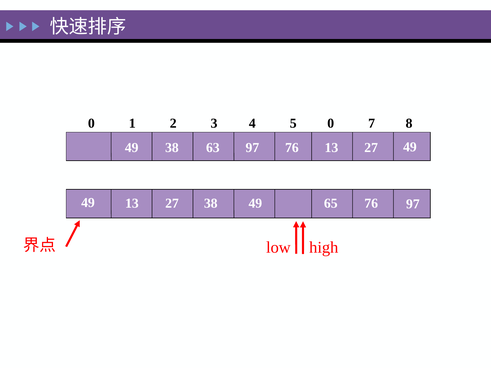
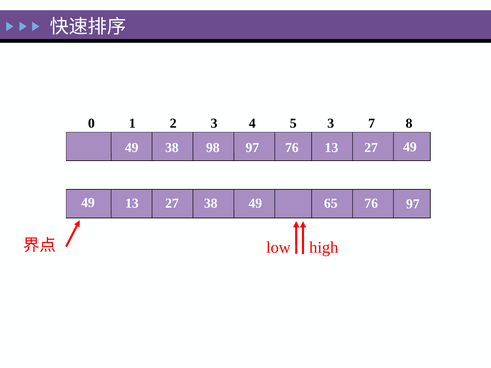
5 0: 0 -> 3
63: 63 -> 98
